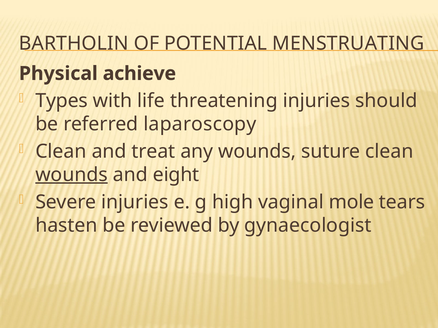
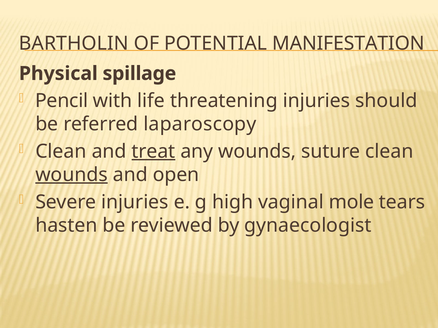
MENSTRUATING: MENSTRUATING -> MANIFESTATION
achieve: achieve -> spillage
Types: Types -> Pencil
treat underline: none -> present
eight: eight -> open
